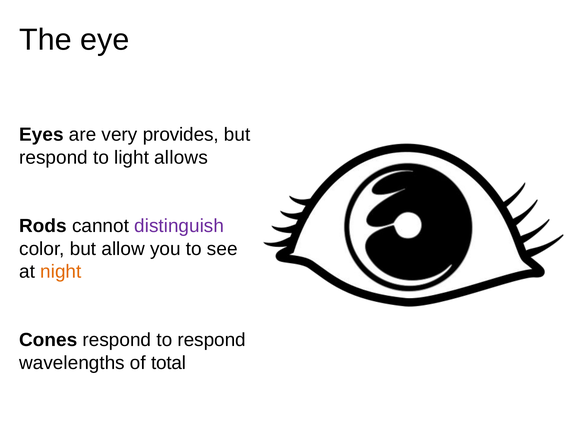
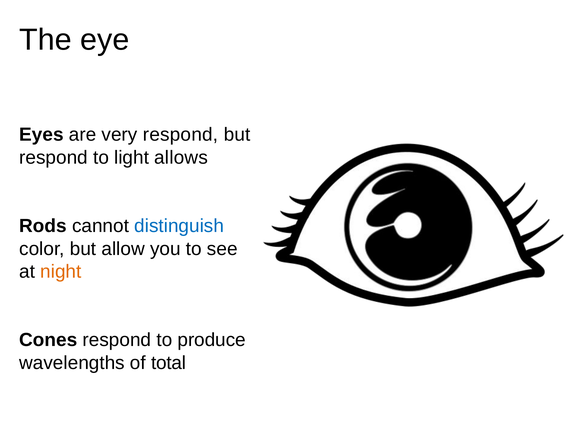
very provides: provides -> respond
distinguish colour: purple -> blue
to respond: respond -> produce
